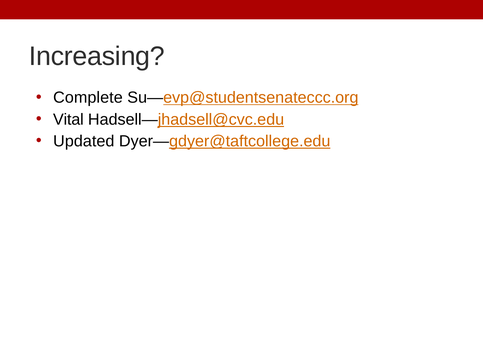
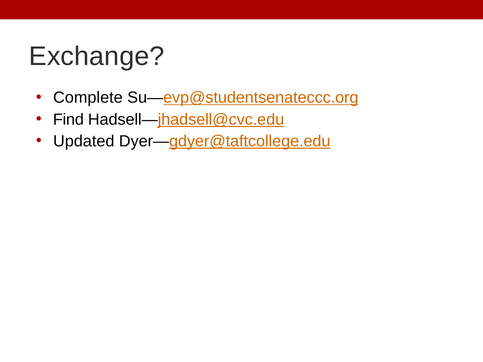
Increasing: Increasing -> Exchange
Vital: Vital -> Find
